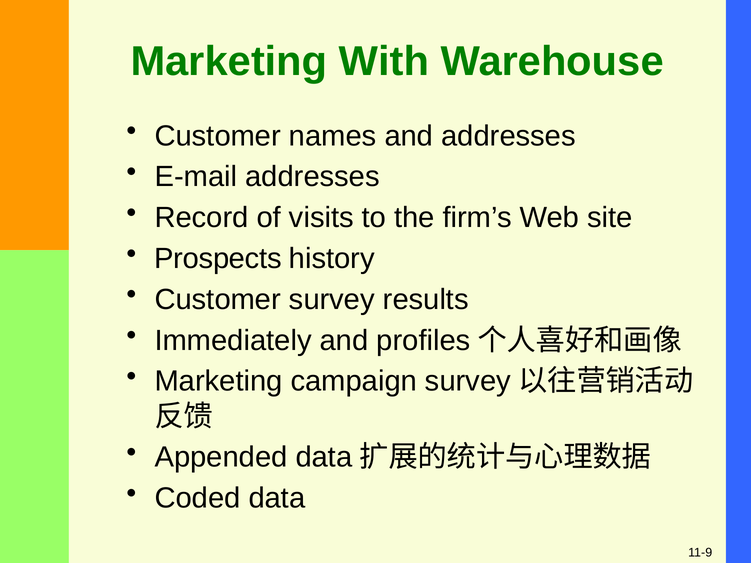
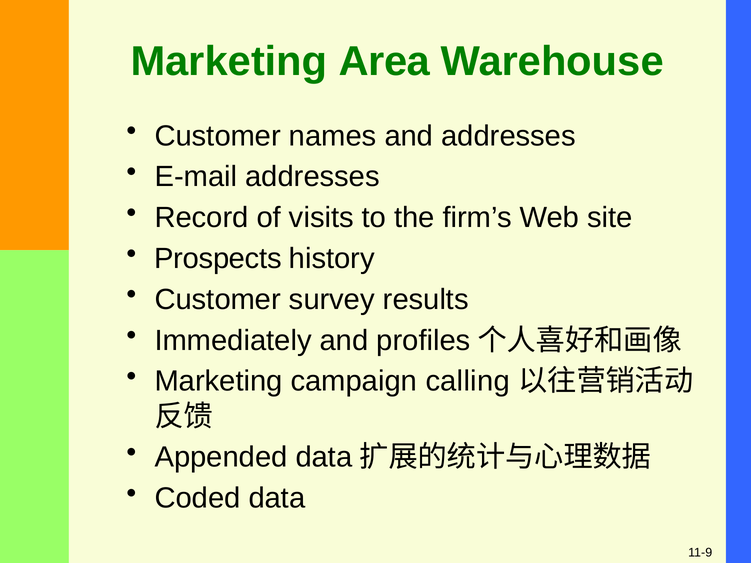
With: With -> Area
campaign survey: survey -> calling
